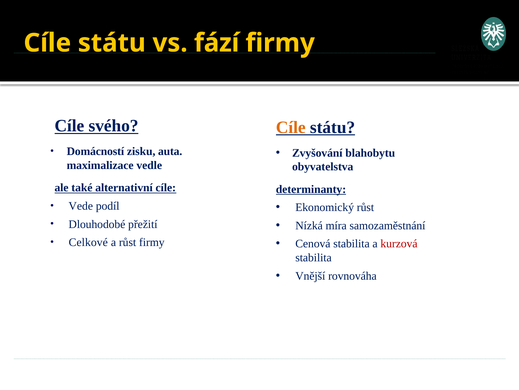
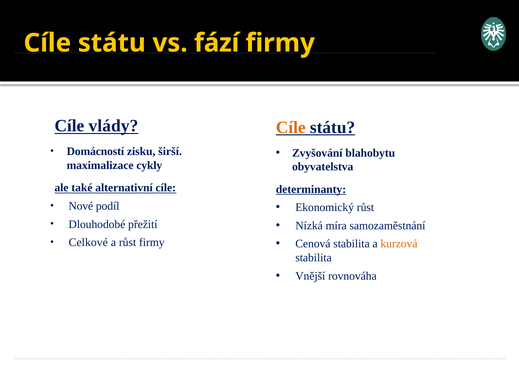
svého: svého -> vlády
auta: auta -> širší
vedle: vedle -> cykly
Vede: Vede -> Nové
kurzová colour: red -> orange
